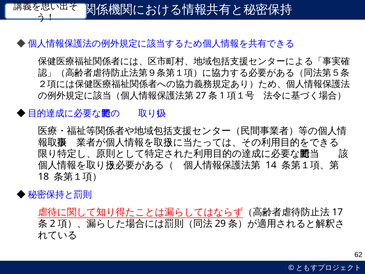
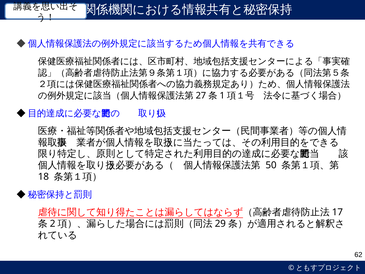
14: 14 -> 50
